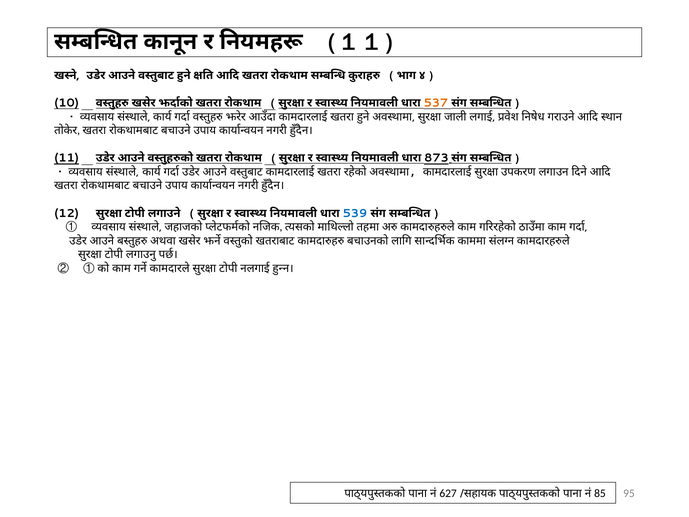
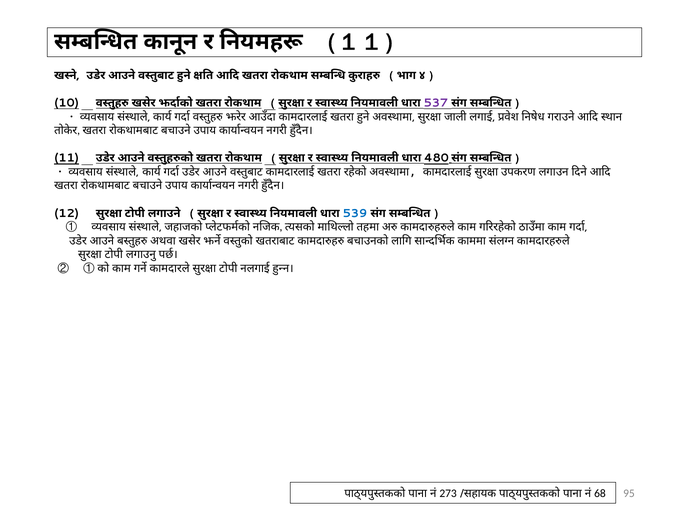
537 colour: orange -> purple
873: 873 -> 480
627: 627 -> 273
85: 85 -> 68
